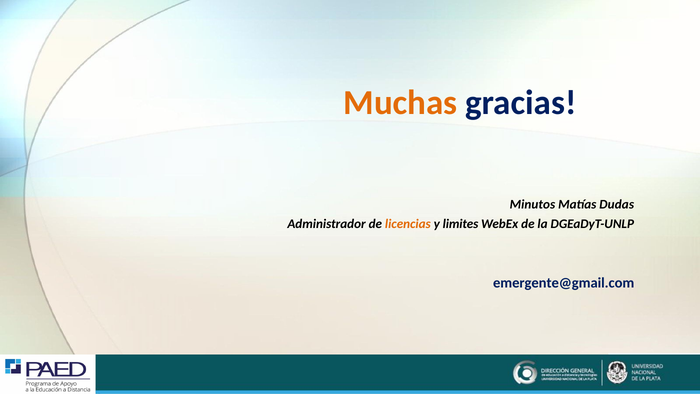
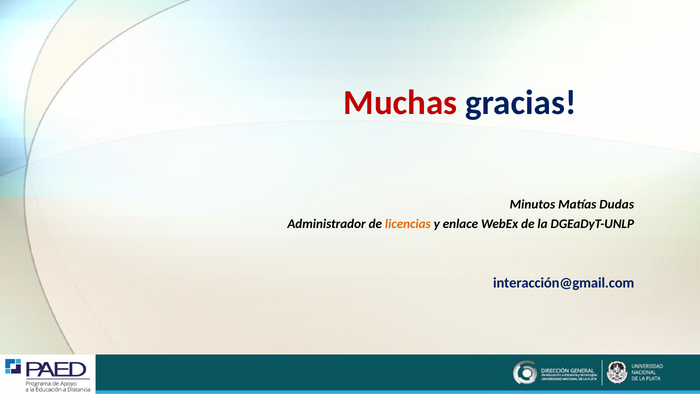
Muchas colour: orange -> red
limites: limites -> enlace
emergente@gmail.com: emergente@gmail.com -> interacción@gmail.com
